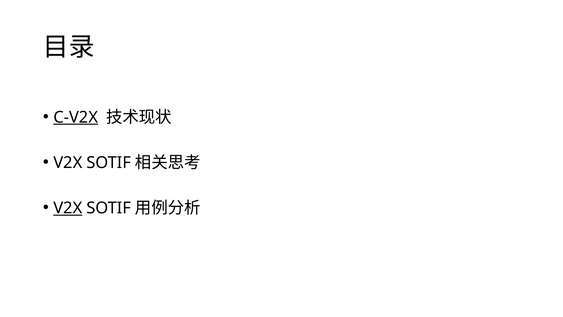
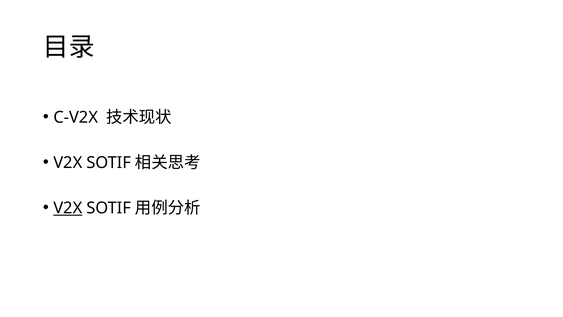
C-V2X underline: present -> none
